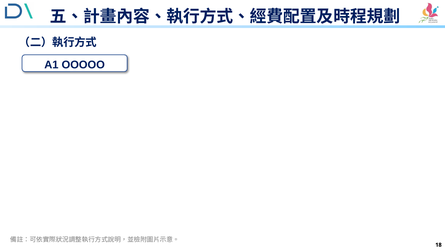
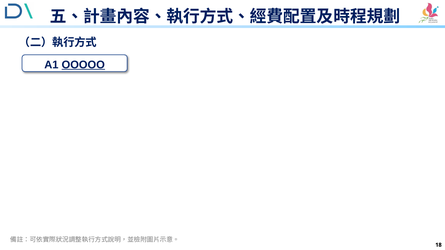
OOOOO underline: none -> present
